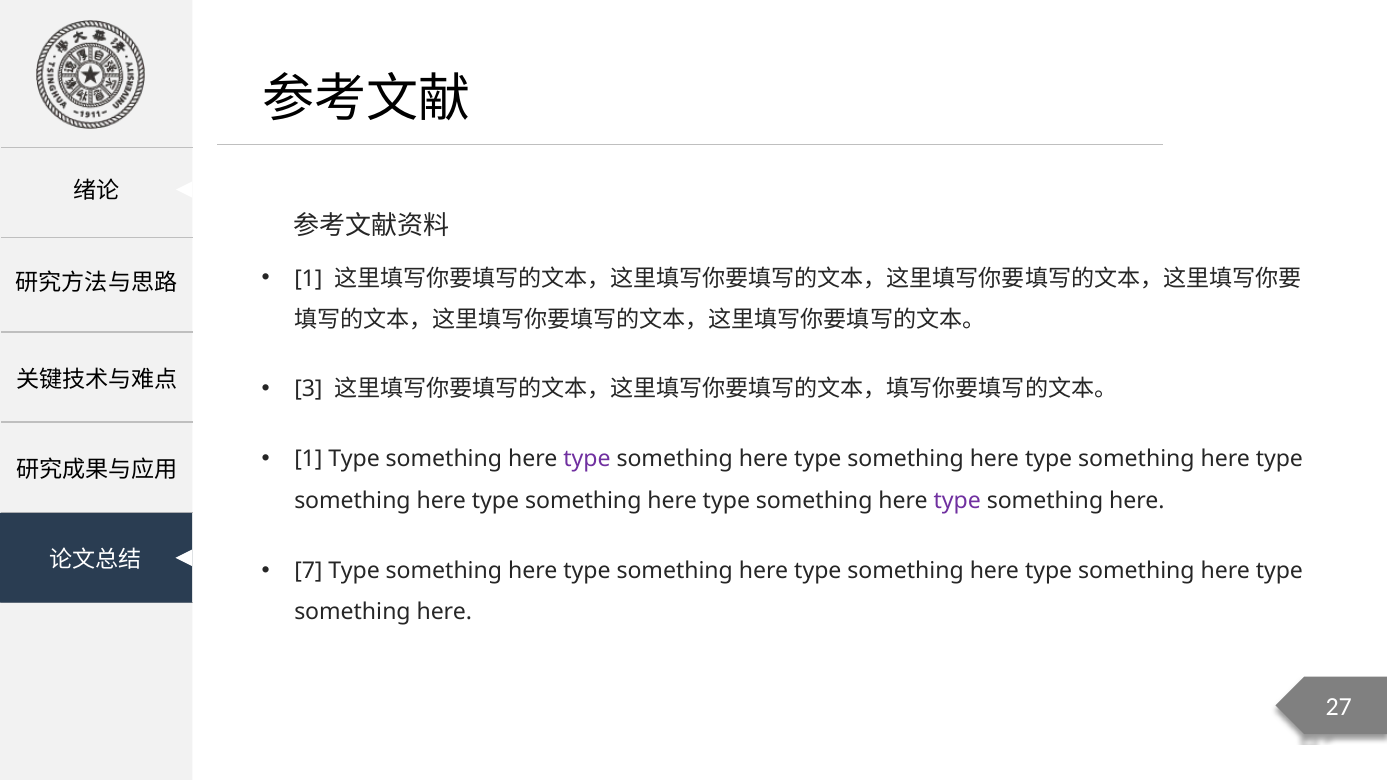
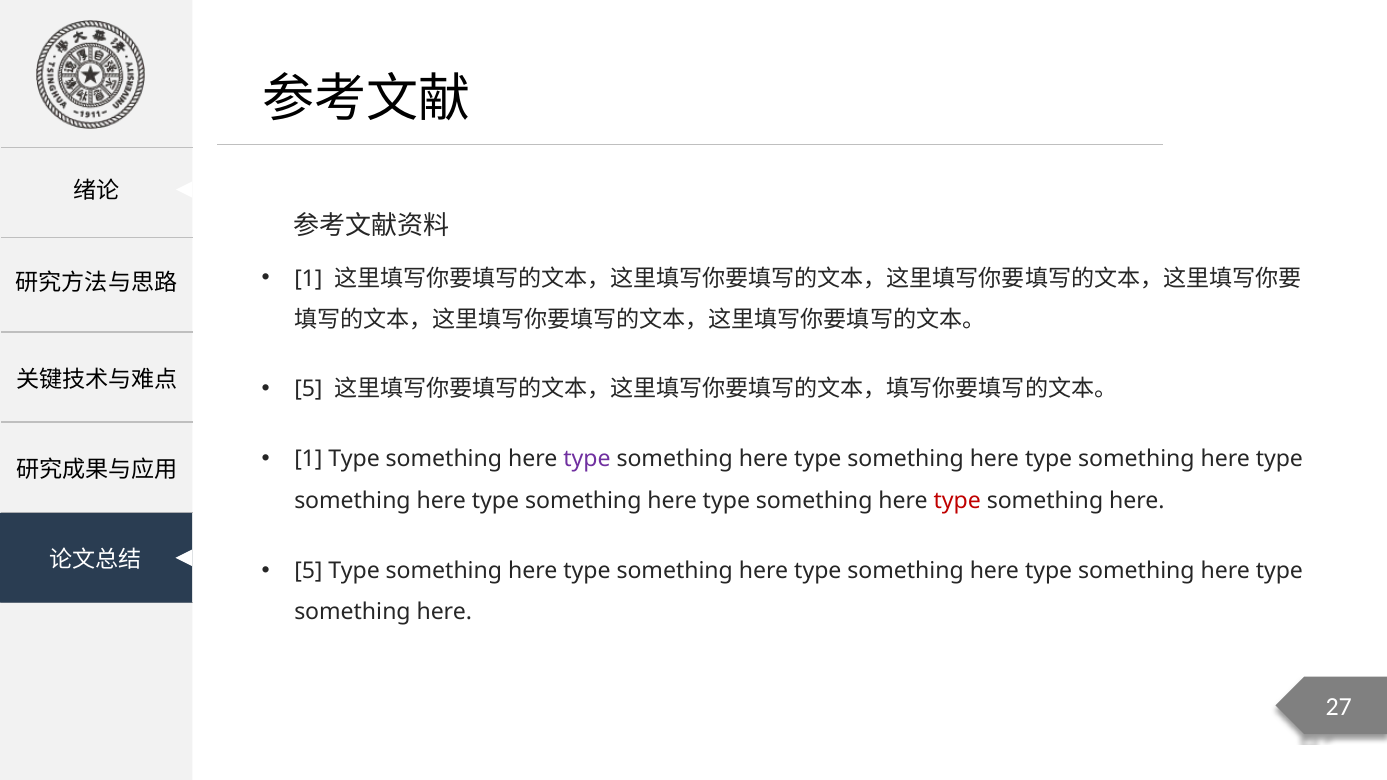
3 at (308, 389): 3 -> 5
type at (957, 501) colour: purple -> red
7 at (308, 571): 7 -> 5
